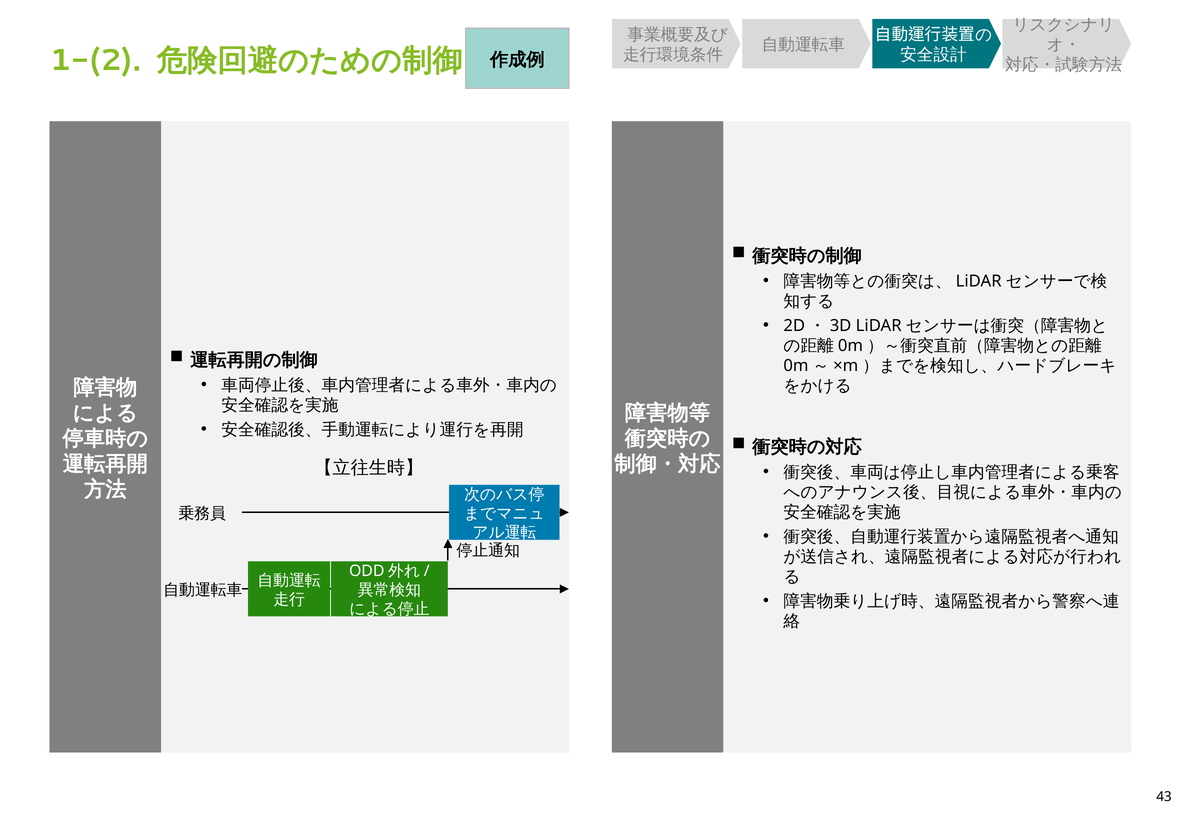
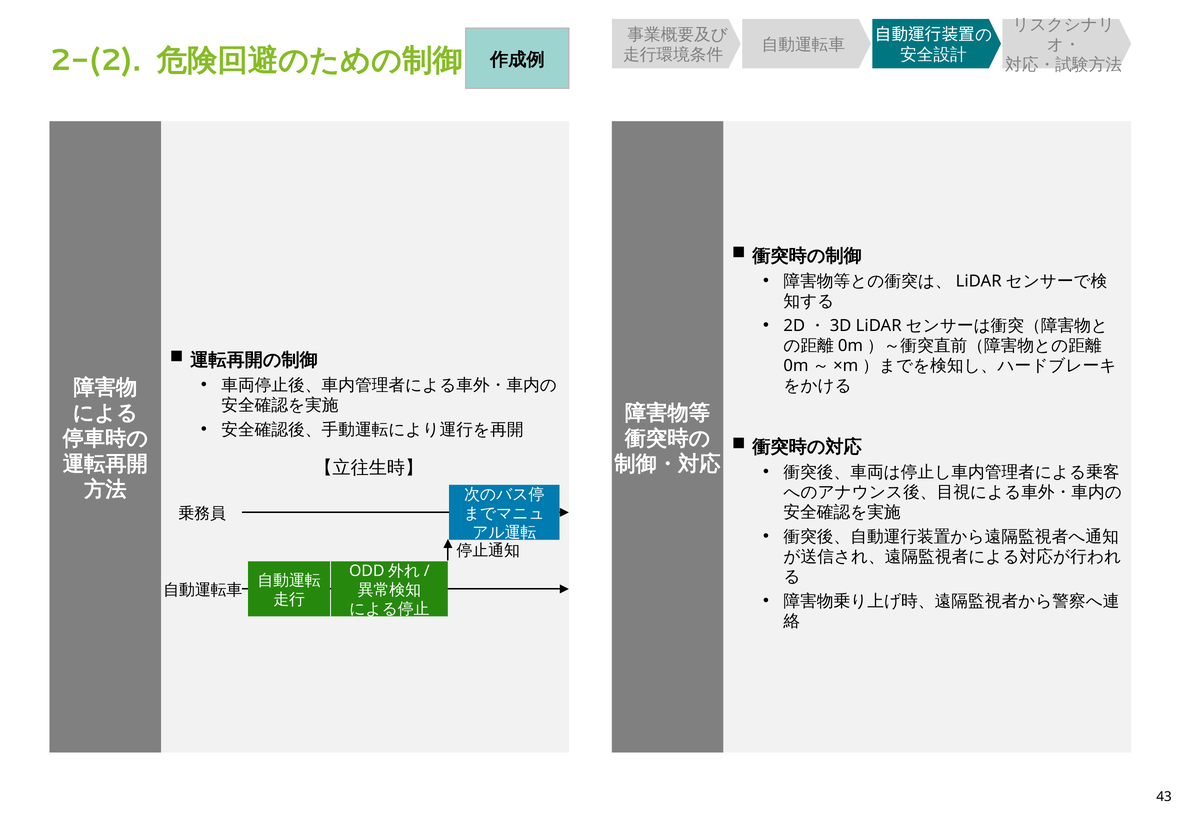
1-(2: 1-(2 -> 2-(2
